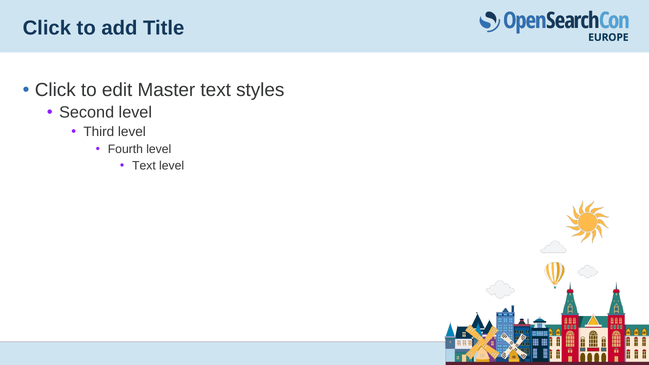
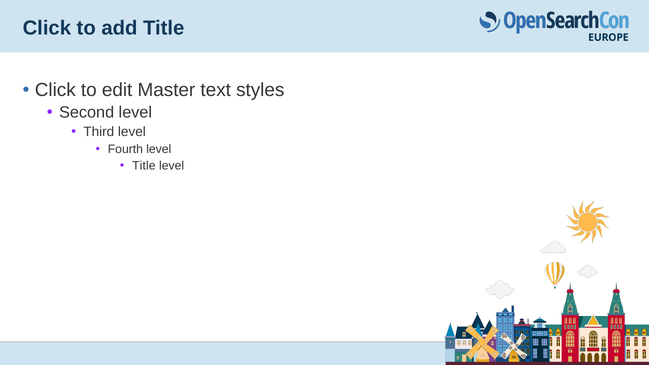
Text at (144, 166): Text -> Title
